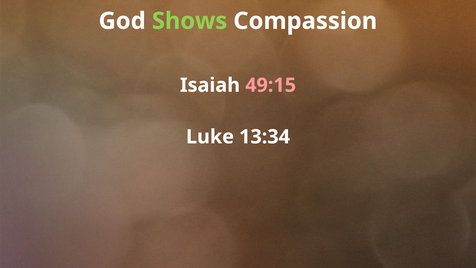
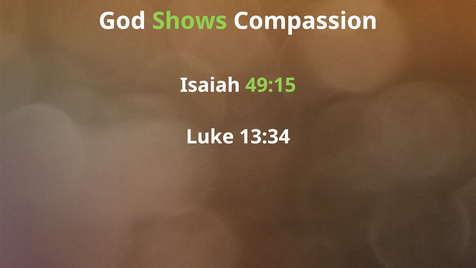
49:15 colour: pink -> light green
